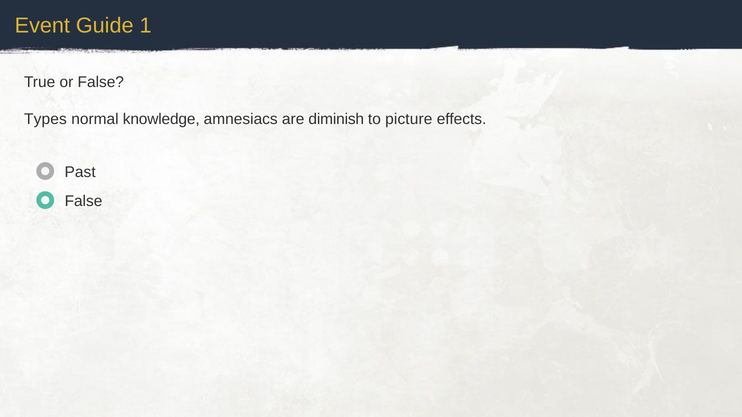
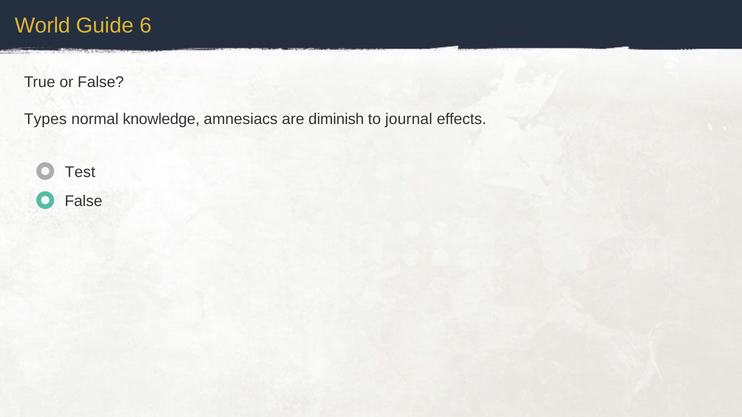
Event: Event -> World
1: 1 -> 6
picture: picture -> journal
Past: Past -> Test
